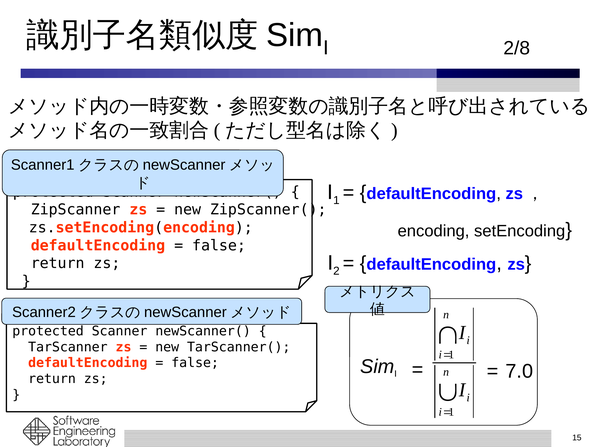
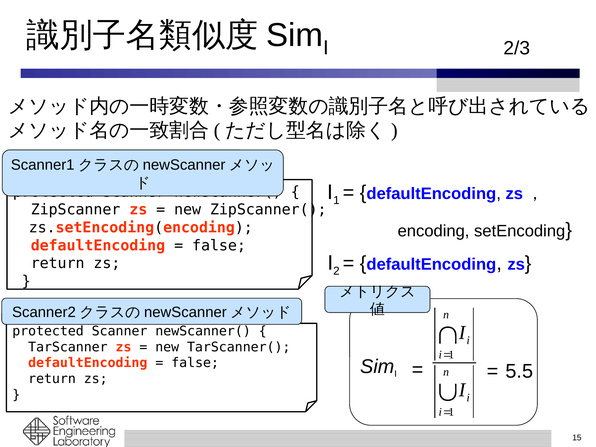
2/8: 2/8 -> 2/3
7.0: 7.0 -> 5.5
